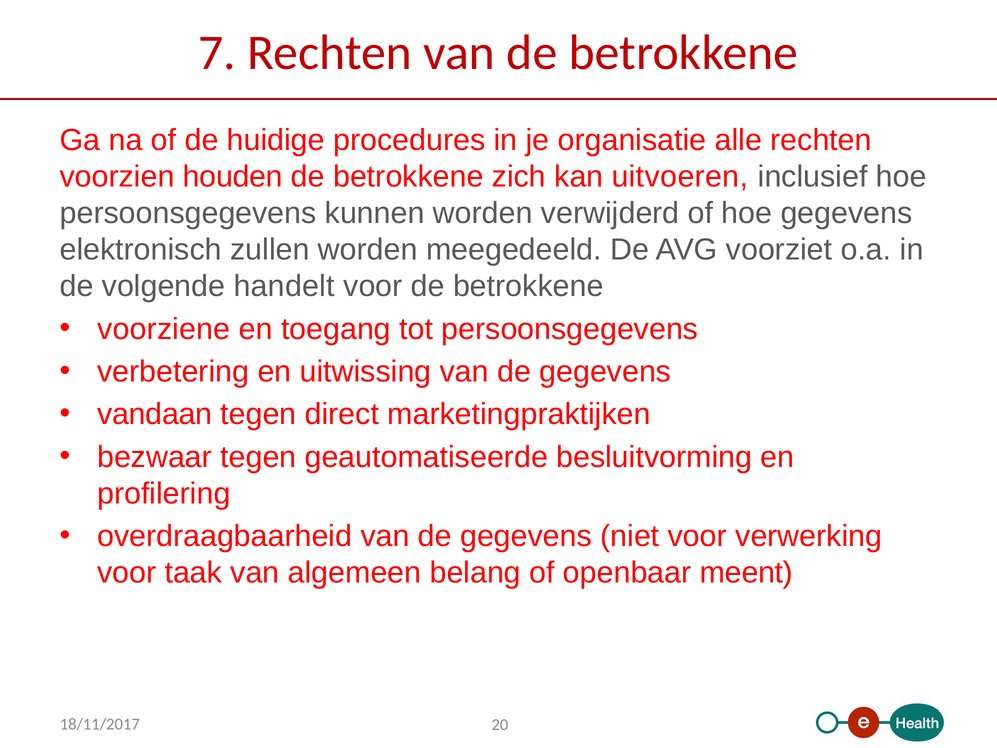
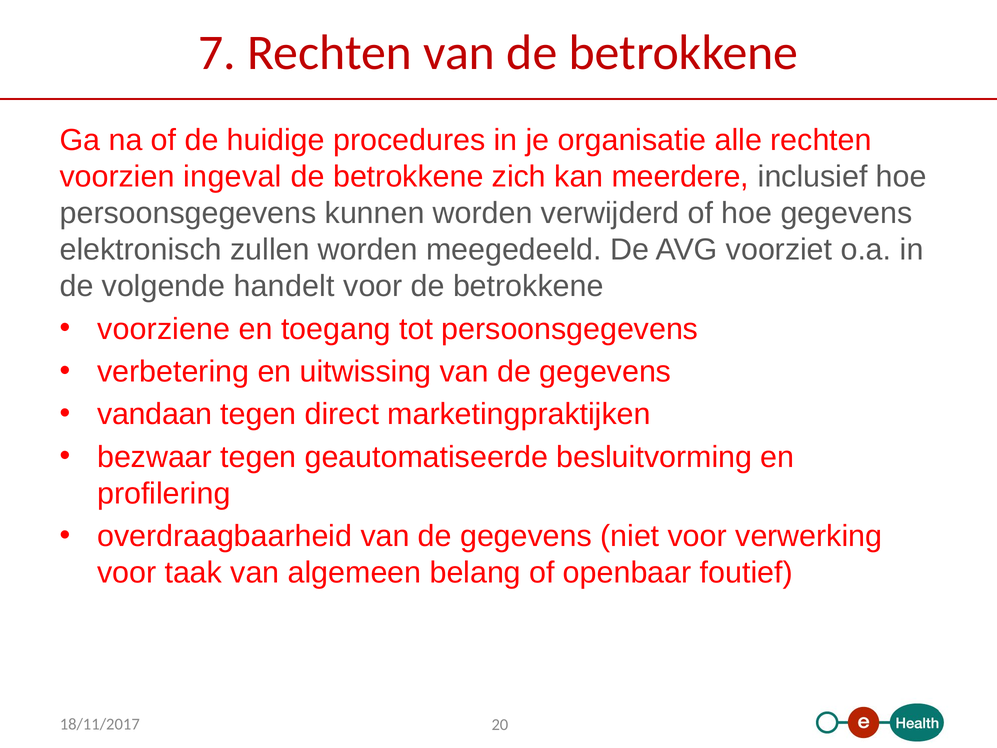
houden: houden -> ingeval
uitvoeren: uitvoeren -> meerdere
meent: meent -> foutief
